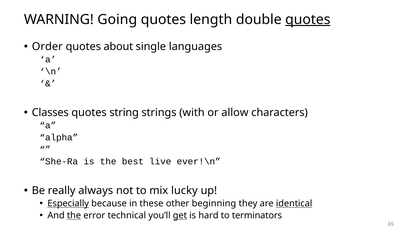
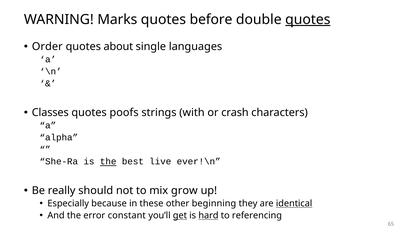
Going: Going -> Marks
length: length -> before
string: string -> poofs
allow: allow -> crash
the at (108, 162) underline: none -> present
always: always -> should
lucky: lucky -> grow
Especially underline: present -> none
the at (74, 216) underline: present -> none
technical: technical -> constant
hard underline: none -> present
terminators: terminators -> referencing
